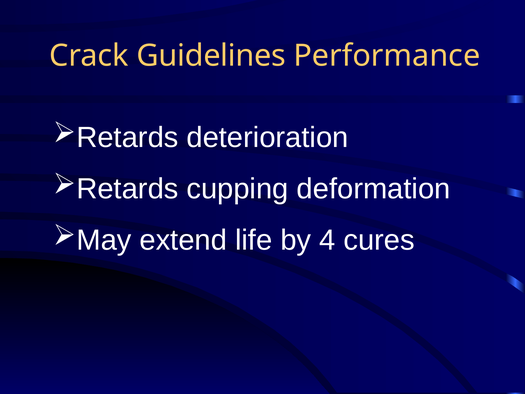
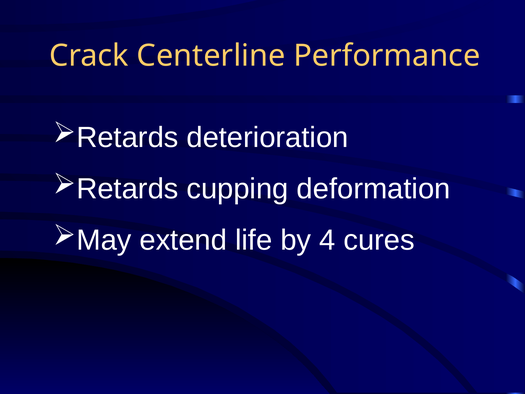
Guidelines: Guidelines -> Centerline
